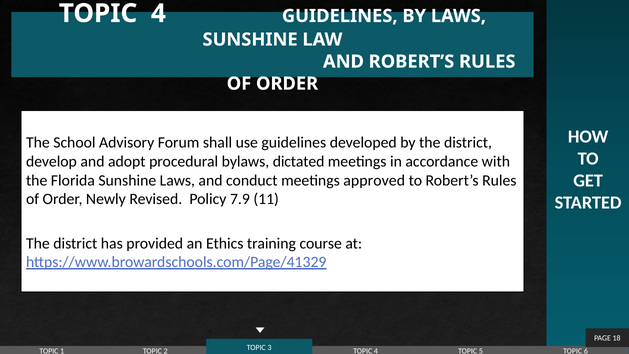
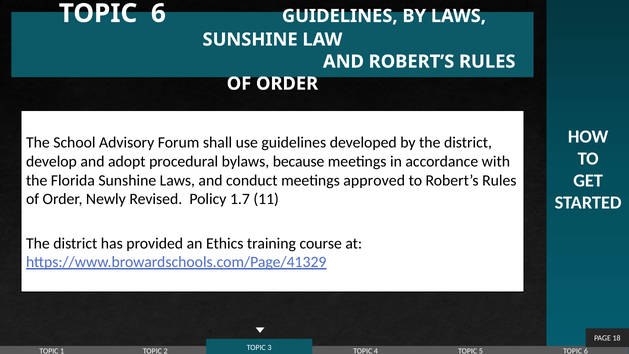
4 at (158, 13): 4 -> 6
dictated: dictated -> because
7.9: 7.9 -> 1.7
